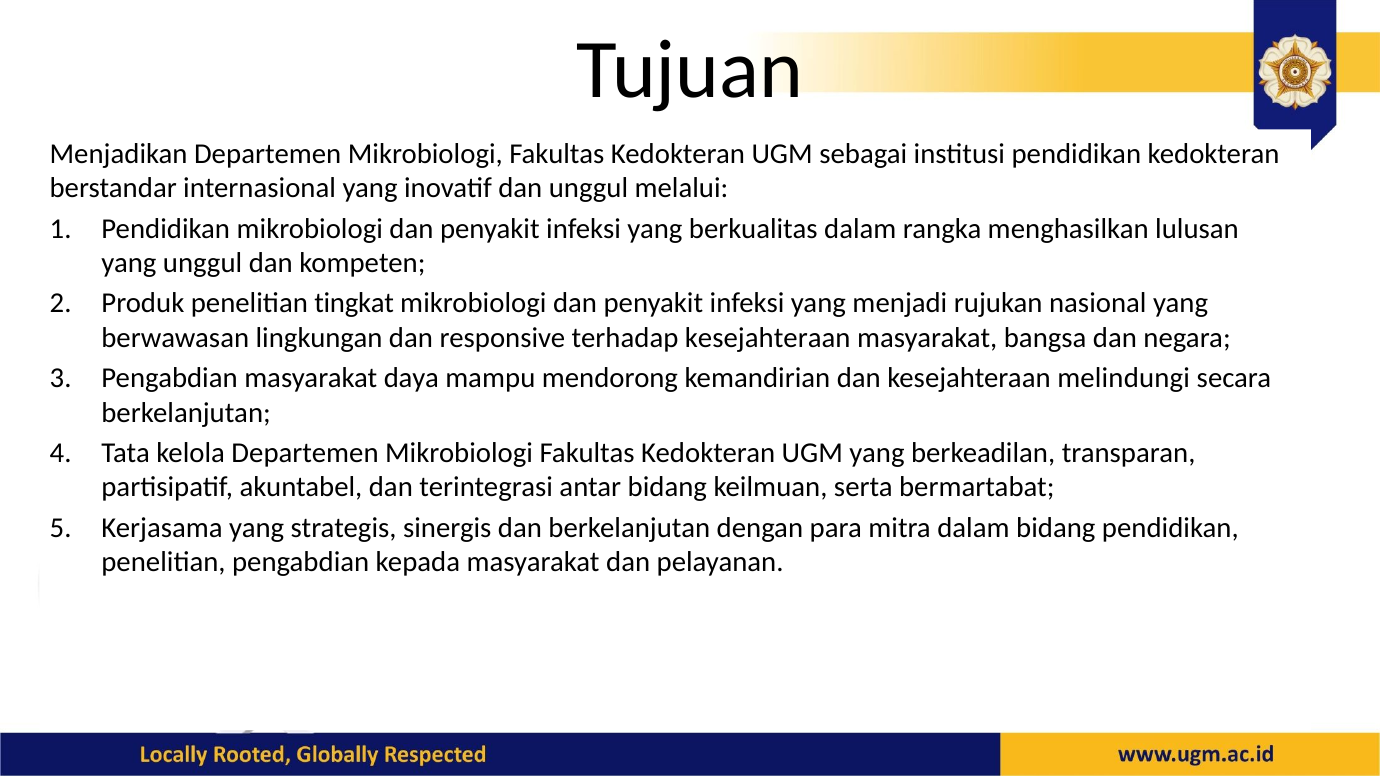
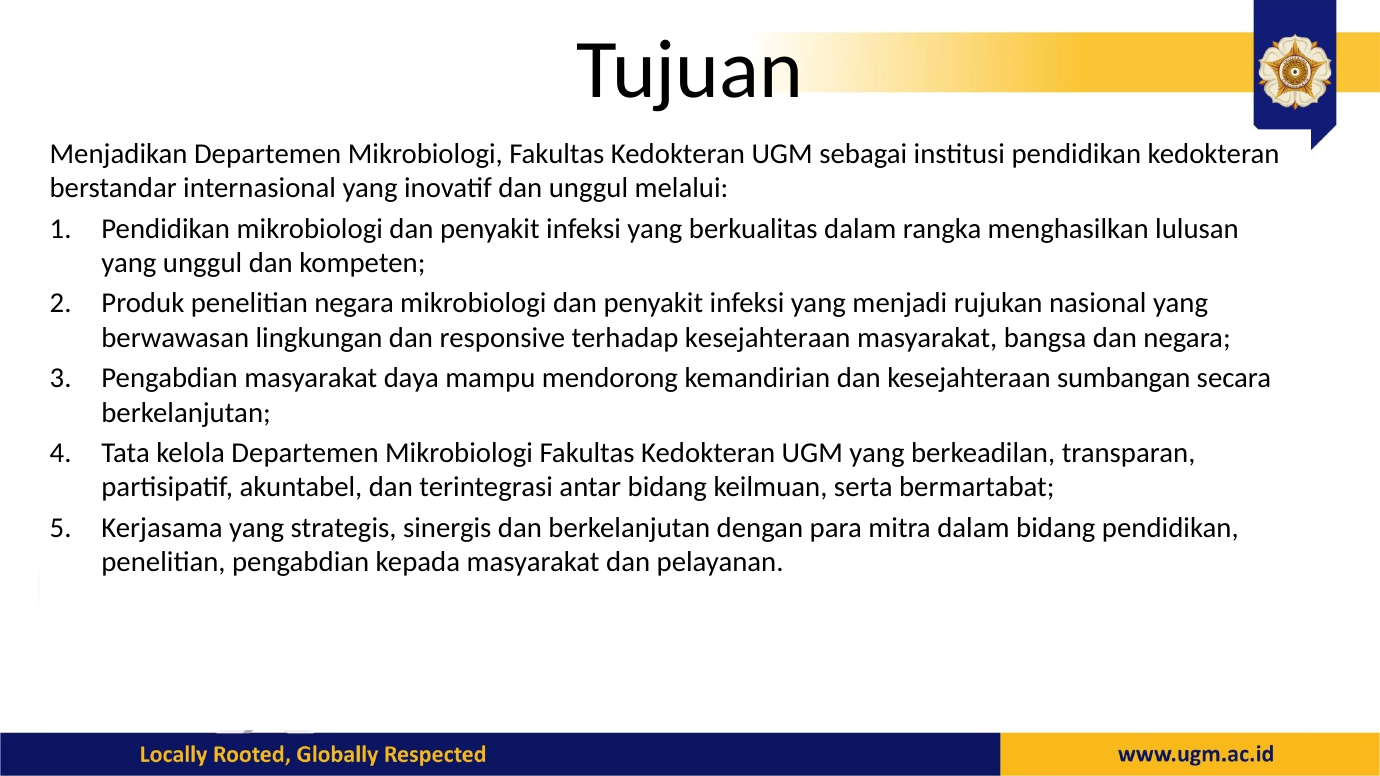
penelitian tingkat: tingkat -> negara
melindungi: melindungi -> sumbangan
